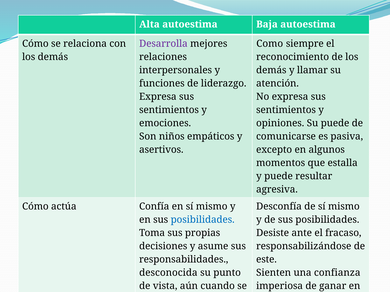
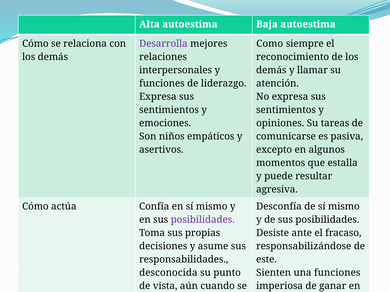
Su puede: puede -> tareas
posibilidades at (203, 220) colour: blue -> purple
una confianza: confianza -> funciones
